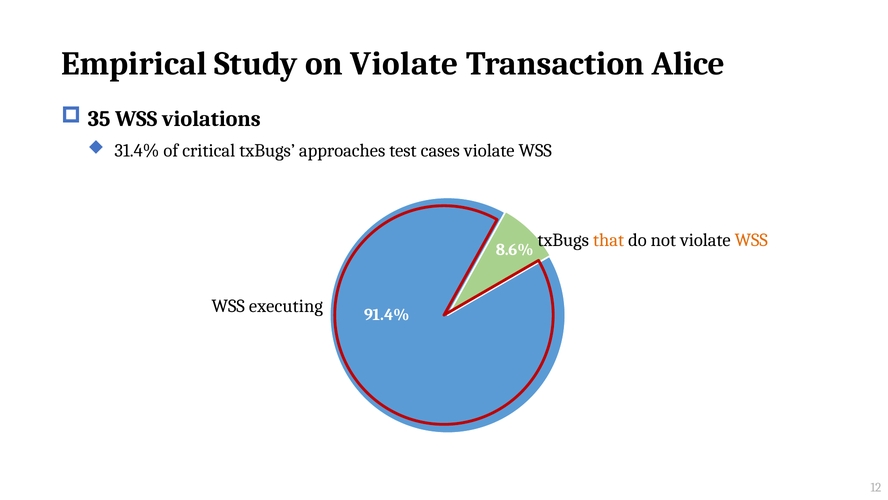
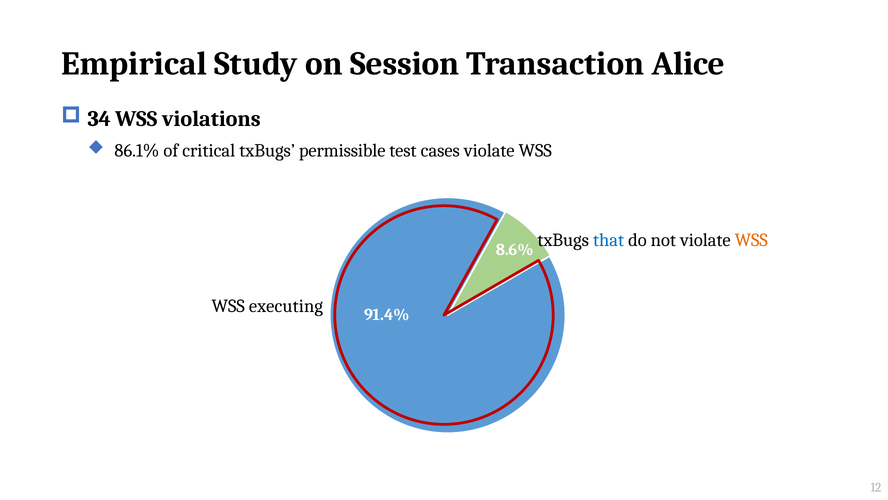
on Violate: Violate -> Session
35: 35 -> 34
31.4%: 31.4% -> 86.1%
approaches: approaches -> permissible
that colour: orange -> blue
